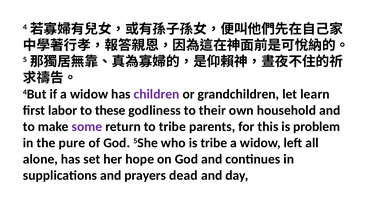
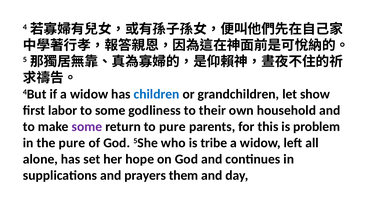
children colour: purple -> blue
learn: learn -> show
to these: these -> some
to tribe: tribe -> pure
dead: dead -> them
